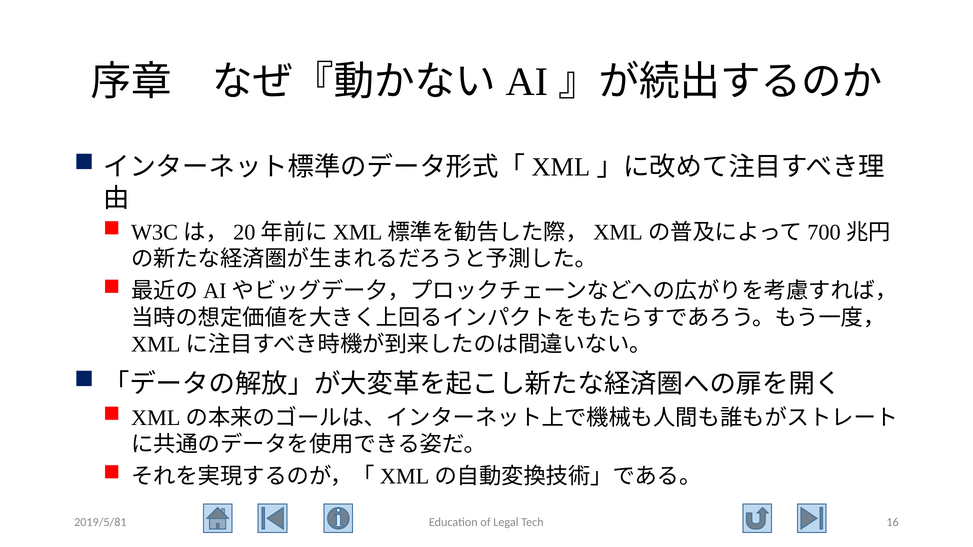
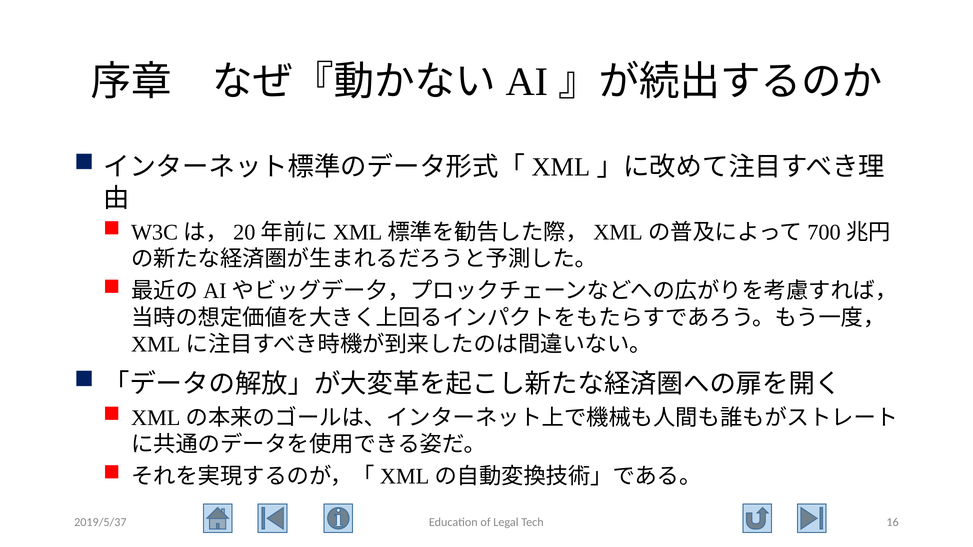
2019/5/81: 2019/5/81 -> 2019/5/37
